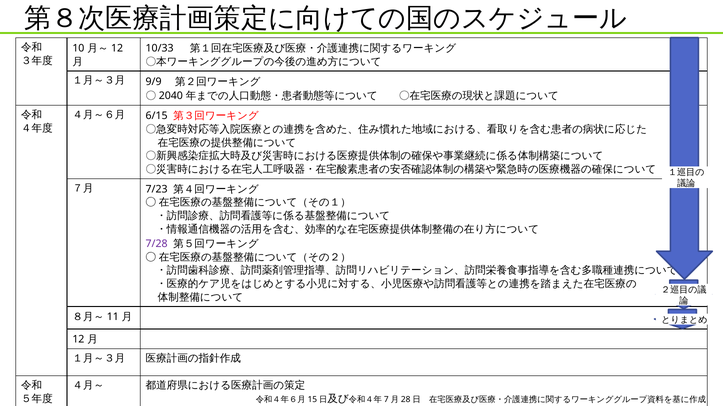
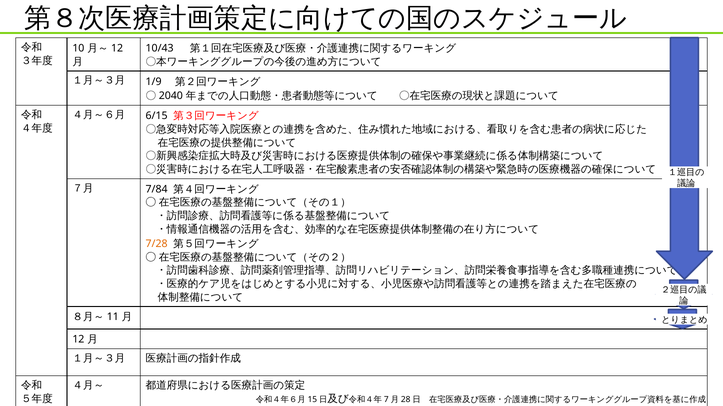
10/33: 10/33 -> 10/43
9/9: 9/9 -> 1/9
7/23: 7/23 -> 7/84
7/28 colour: purple -> orange
